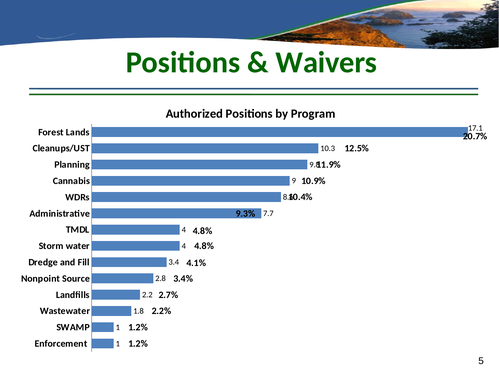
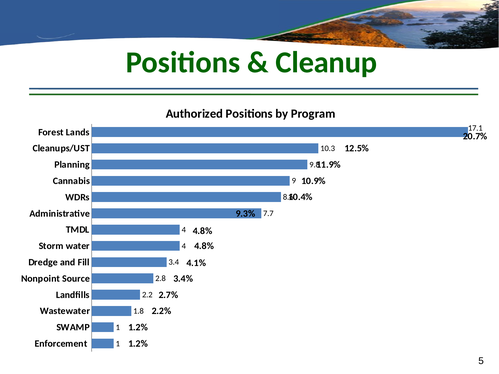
Waivers: Waivers -> Cleanup
